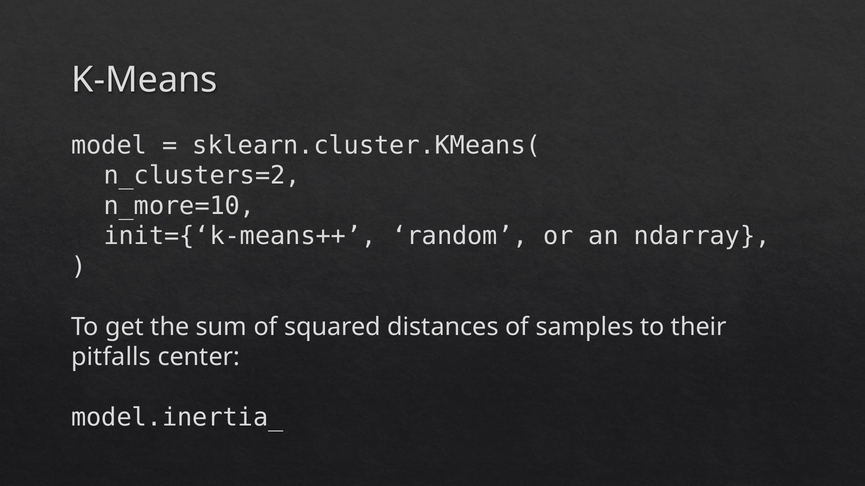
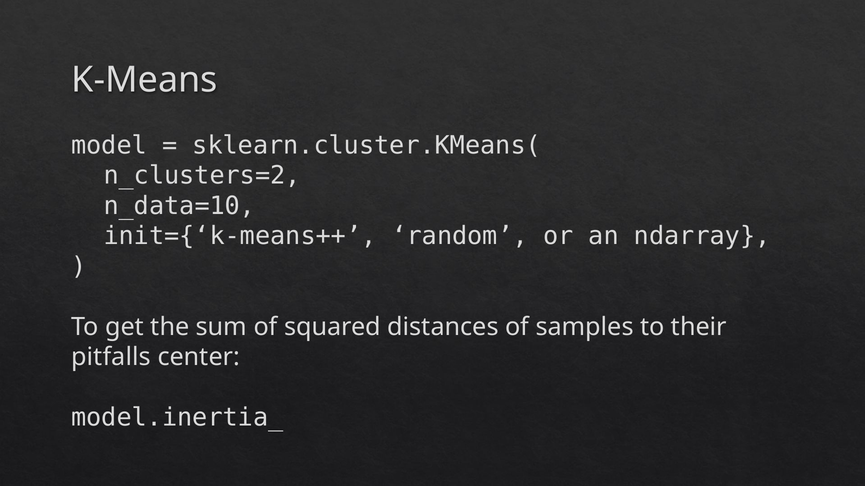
n_more=10: n_more=10 -> n_data=10
